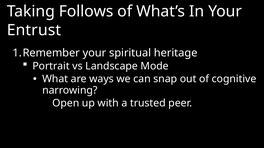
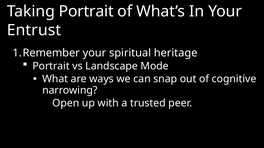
Taking Follows: Follows -> Portrait
